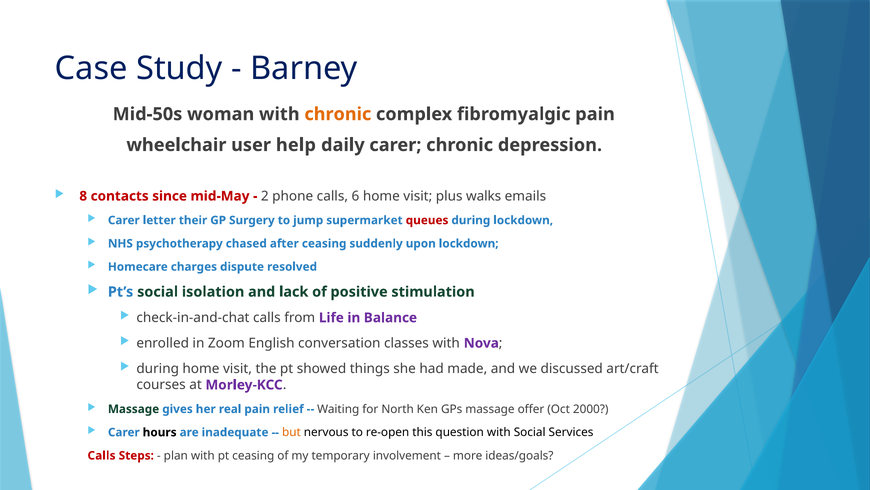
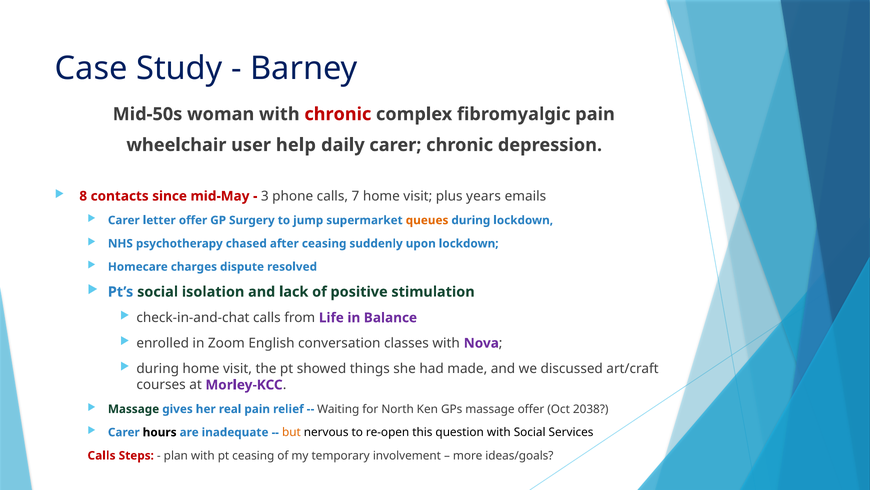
chronic at (338, 114) colour: orange -> red
2: 2 -> 3
6: 6 -> 7
walks: walks -> years
letter their: their -> offer
queues colour: red -> orange
2000: 2000 -> 2038
